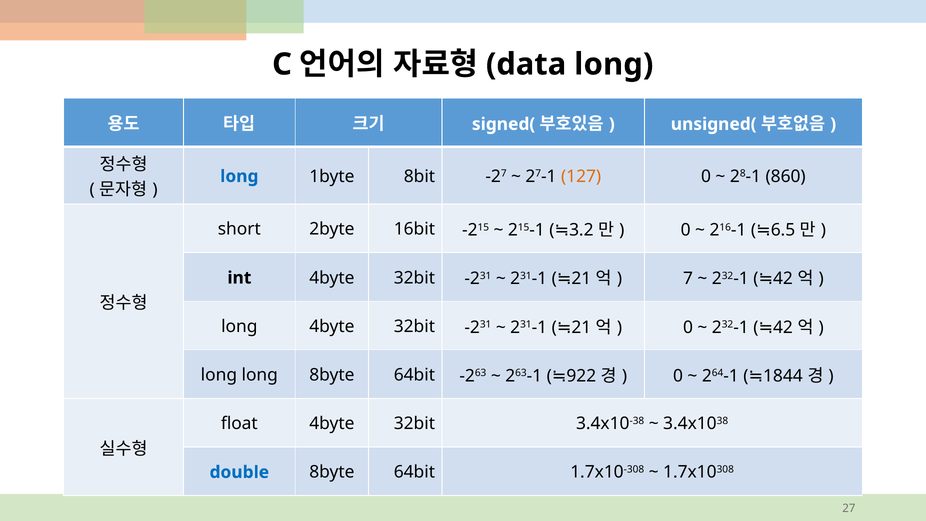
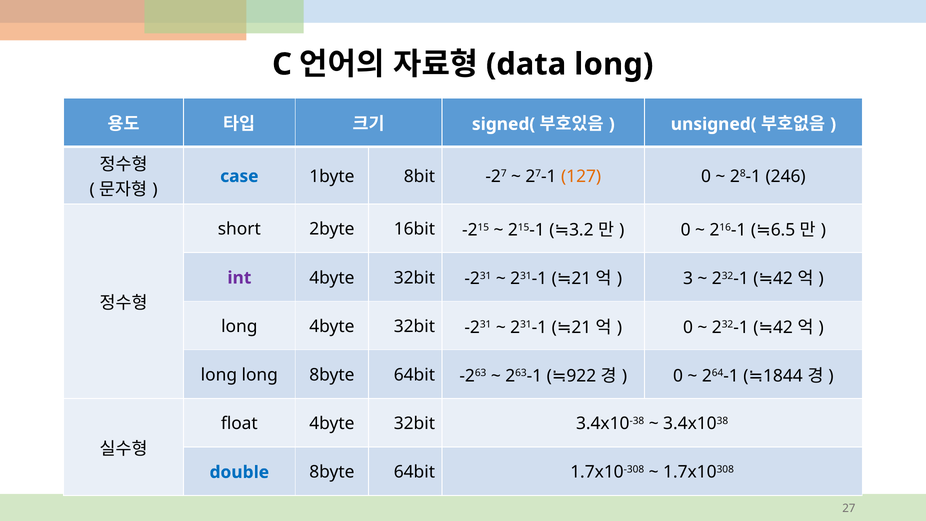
long at (239, 176): long -> case
860: 860 -> 246
7: 7 -> 3
int colour: black -> purple
